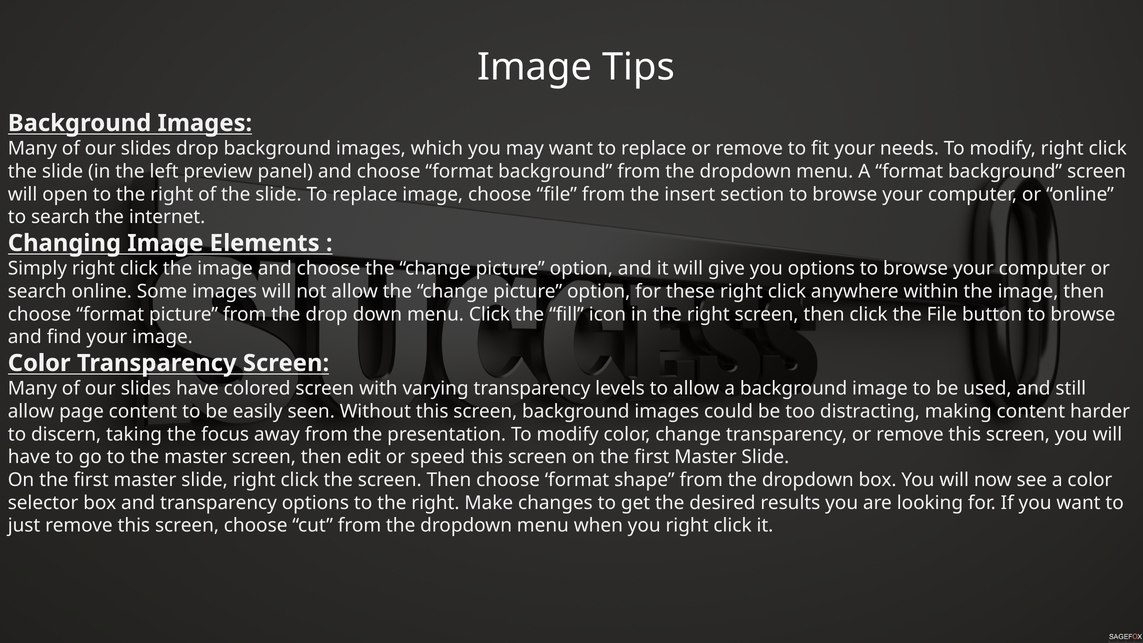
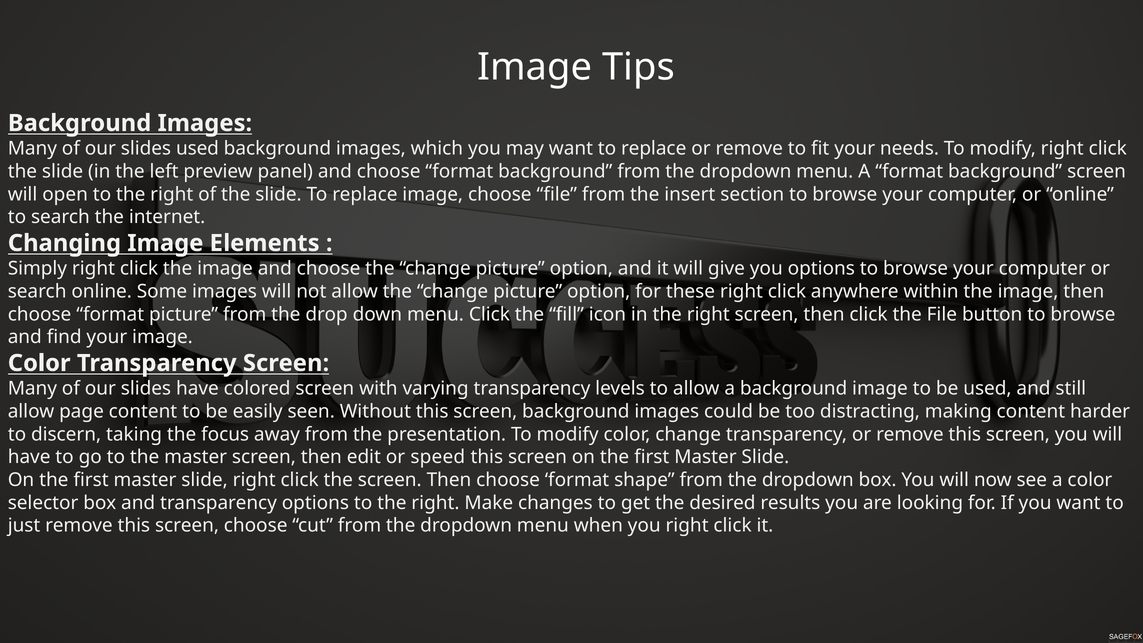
slides drop: drop -> used
